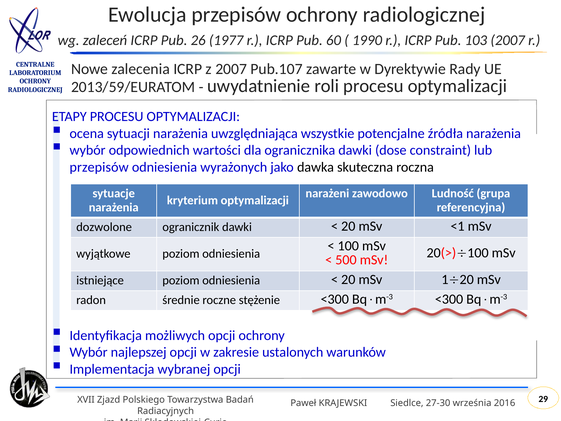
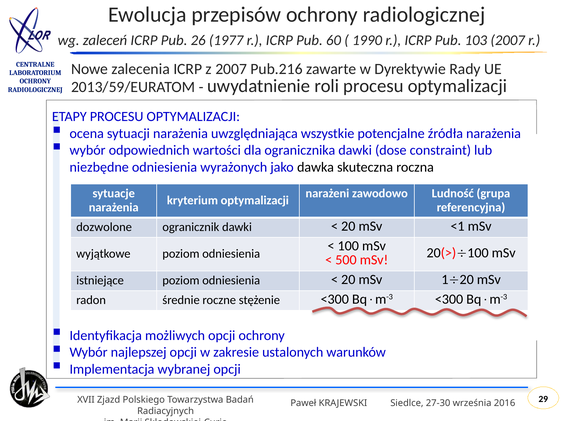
Pub.107: Pub.107 -> Pub.216
przepisów at (99, 167): przepisów -> niezbędne
